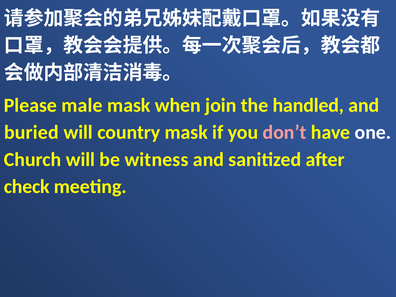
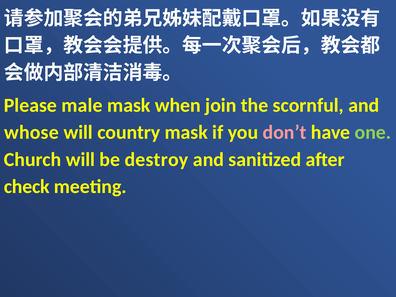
handled: handled -> scornful
buried: buried -> whose
one colour: white -> light green
witness: witness -> destroy
